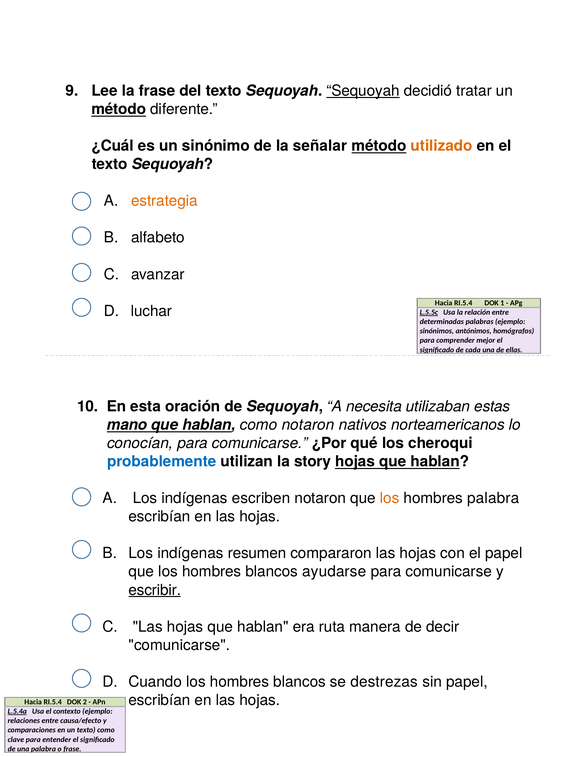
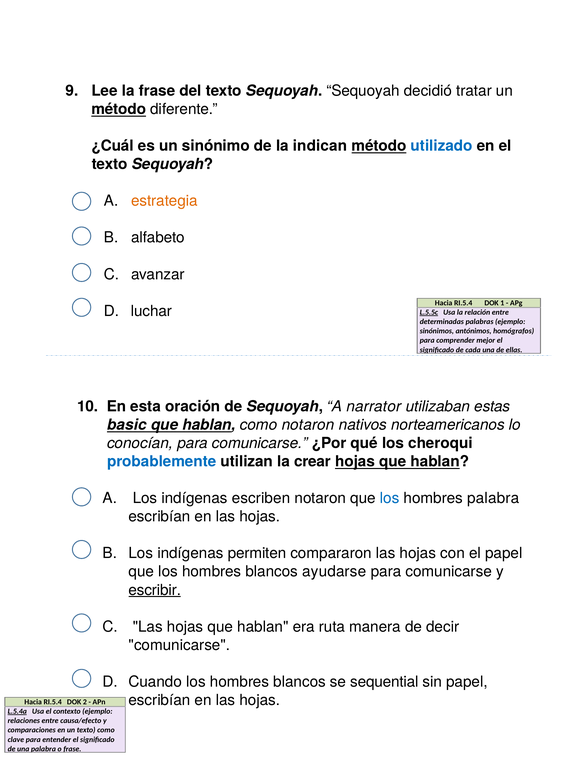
Sequoyah at (363, 91) underline: present -> none
señalar: señalar -> indican
utilizado colour: orange -> blue
necesita: necesita -> narrator
mano: mano -> basic
story: story -> crear
los at (390, 498) colour: orange -> blue
resumen: resumen -> permiten
destrezas: destrezas -> sequential
